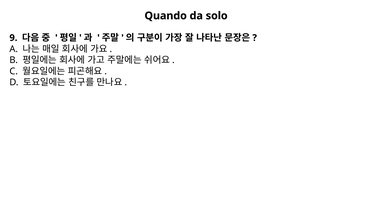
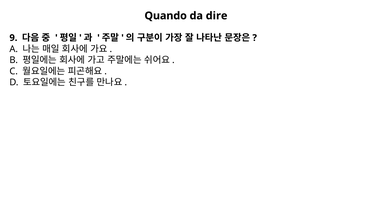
solo: solo -> dire
